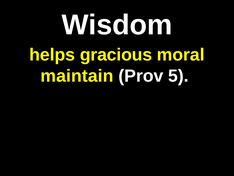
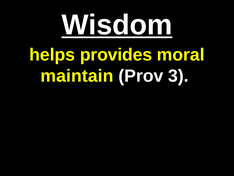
Wisdom underline: none -> present
gracious: gracious -> provides
5: 5 -> 3
